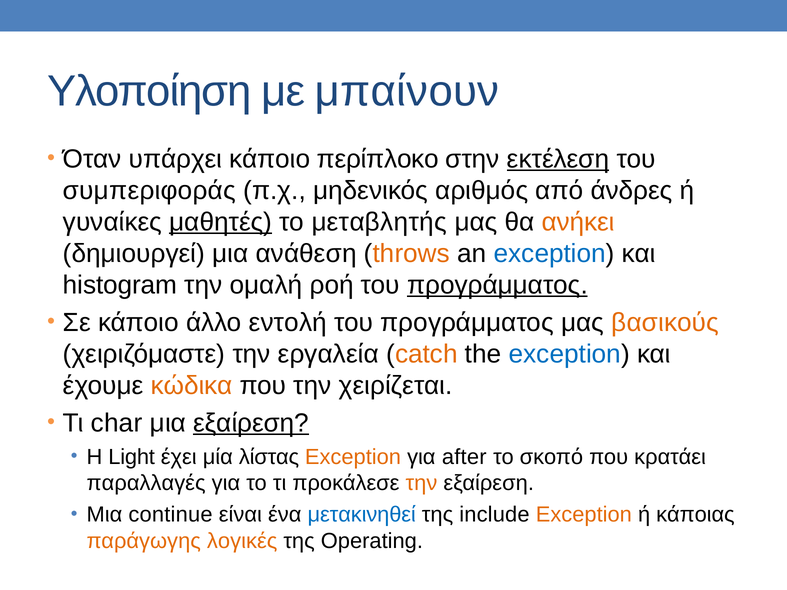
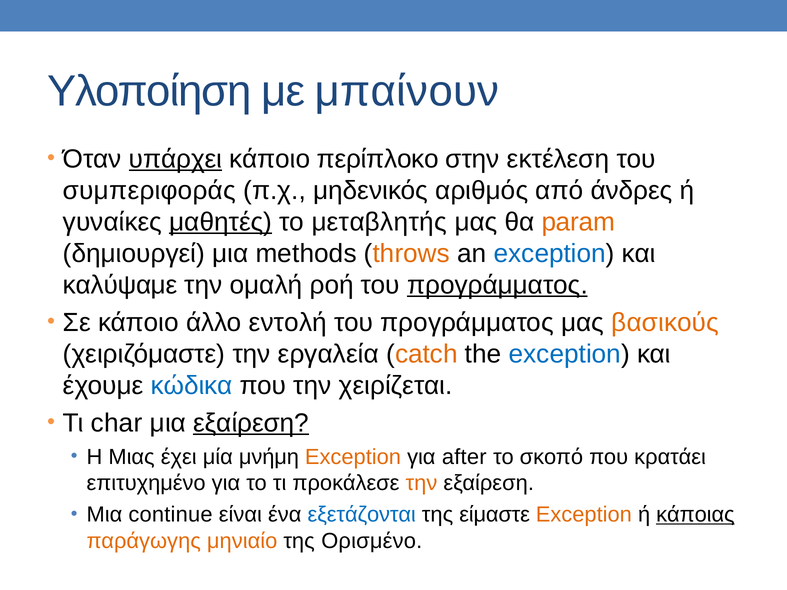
υπάρχει underline: none -> present
εκτέλεση underline: present -> none
ανήκει: ανήκει -> param
ανάθεση: ανάθεση -> methods
histogram: histogram -> καλύψαμε
κώδικα colour: orange -> blue
Light: Light -> Μιας
λίστας: λίστας -> μνήμη
παραλλαγές: παραλλαγές -> επιτυχημένο
μετακινηθεί: μετακινηθεί -> εξετάζονται
include: include -> είμαστε
κάποιας underline: none -> present
λογικές: λογικές -> μηνιαίο
Operating: Operating -> Ορισμένο
